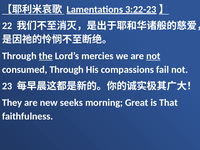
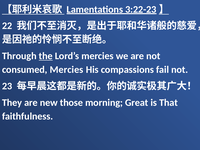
not at (153, 56) underline: present -> none
consumed Through: Through -> Mercies
seeks: seeks -> those
